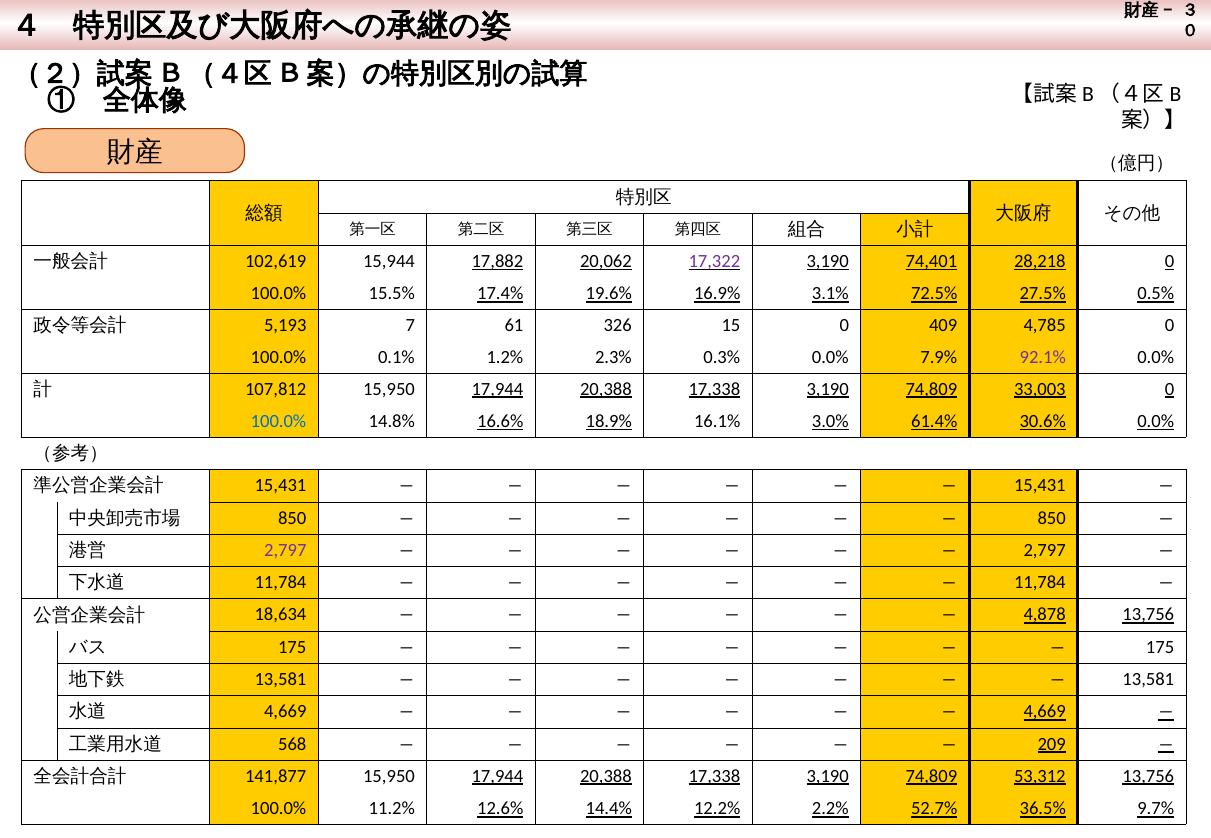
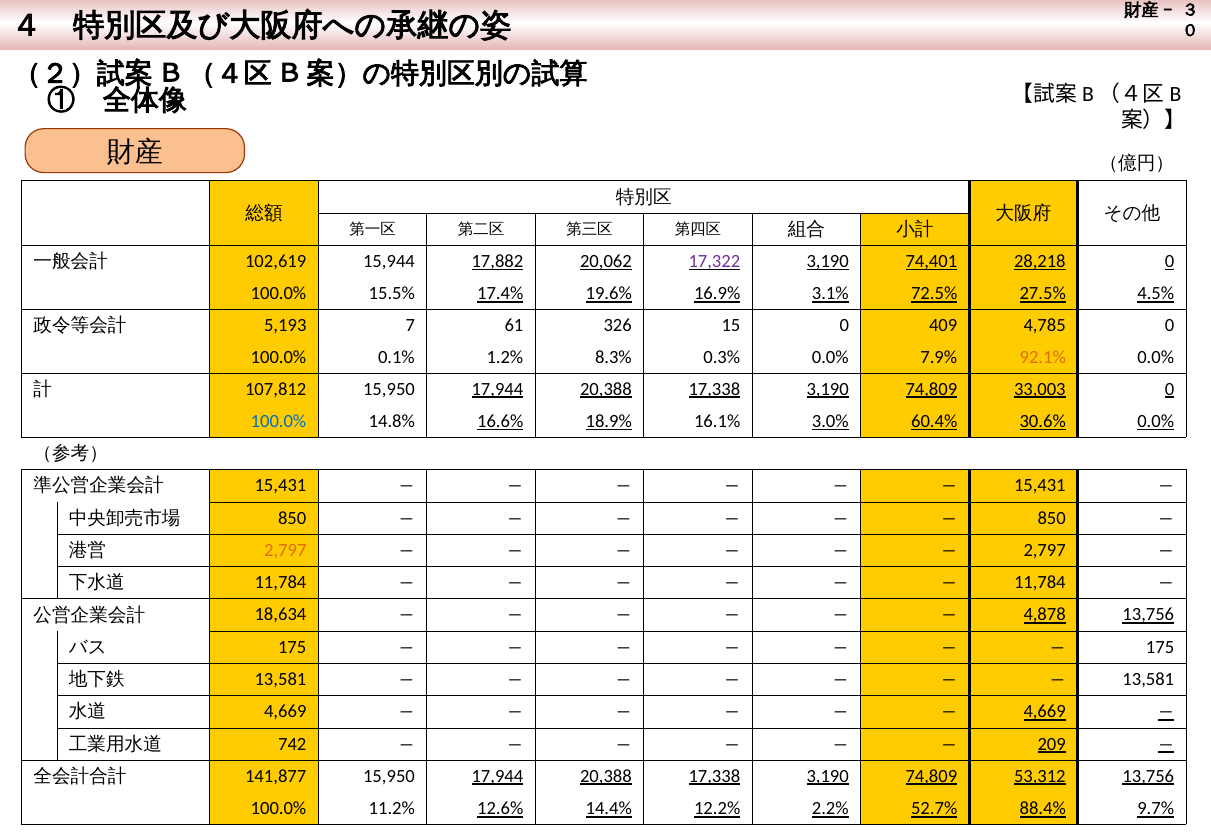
0.5%: 0.5% -> 4.5%
2.3%: 2.3% -> 8.3%
92.1% colour: purple -> orange
61.4%: 61.4% -> 60.4%
2,797 at (285, 550) colour: purple -> orange
568: 568 -> 742
36.5%: 36.5% -> 88.4%
